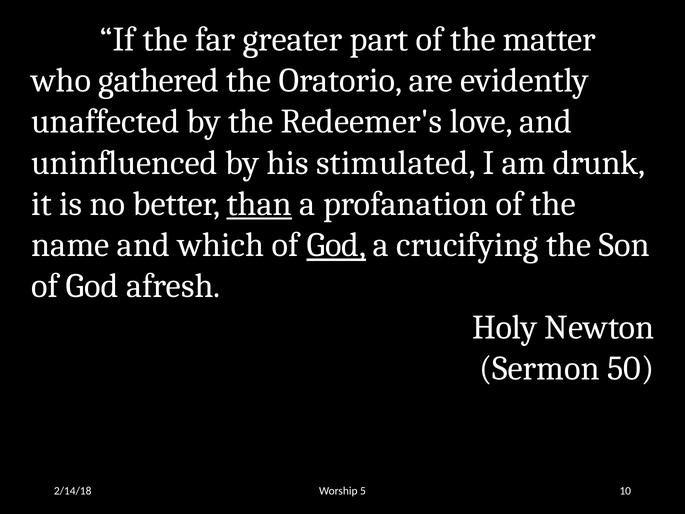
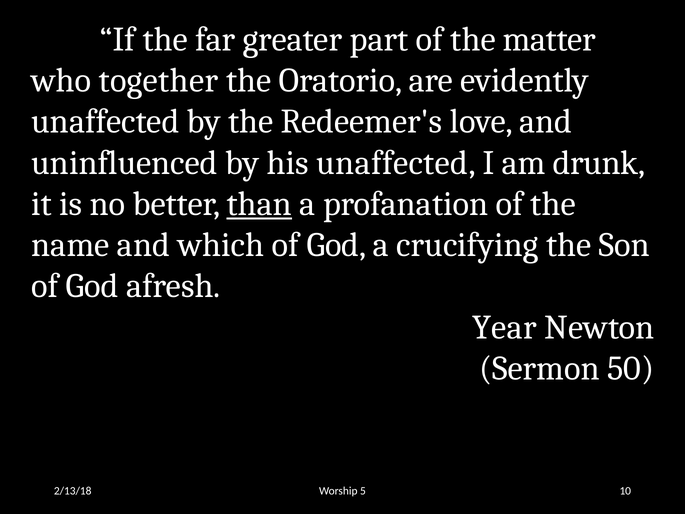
gathered: gathered -> together
his stimulated: stimulated -> unaffected
God at (336, 245) underline: present -> none
Holy: Holy -> Year
2/14/18: 2/14/18 -> 2/13/18
